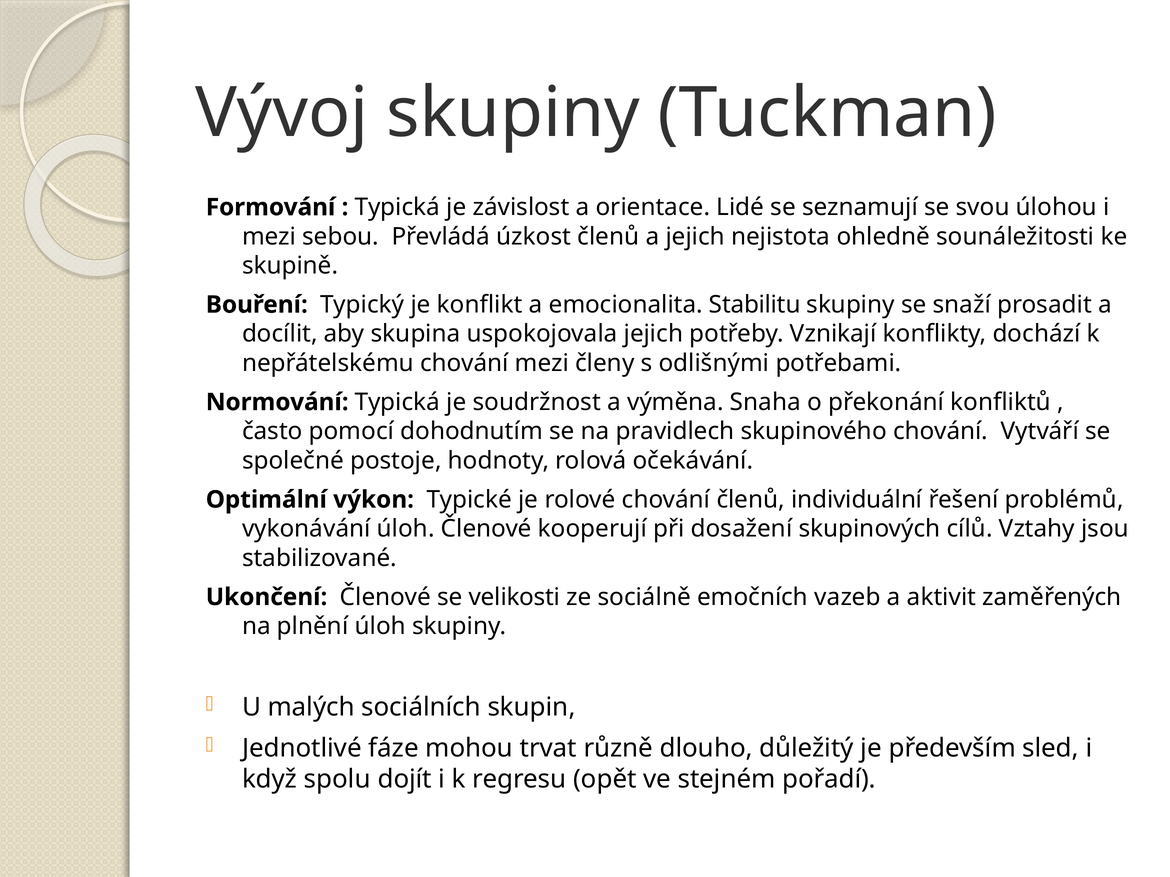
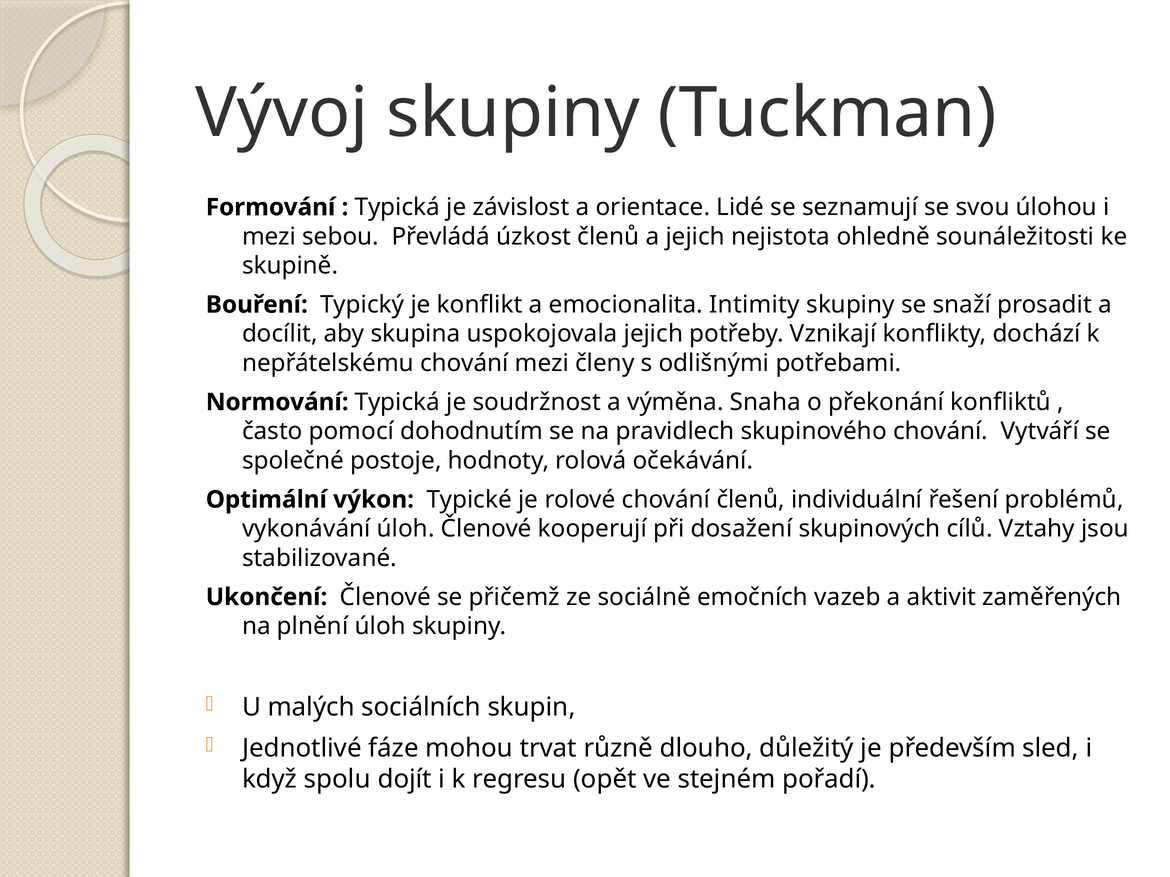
Stabilitu: Stabilitu -> Intimity
velikosti: velikosti -> přičemž
